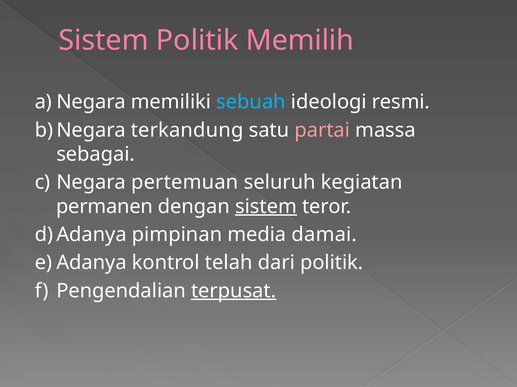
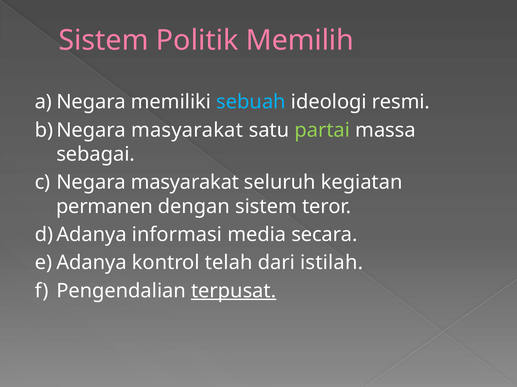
terkandung at (187, 130): terkandung -> masyarakat
partai colour: pink -> light green
Negara pertemuan: pertemuan -> masyarakat
sistem at (266, 207) underline: present -> none
pimpinan: pimpinan -> informasi
damai: damai -> secara
dari politik: politik -> istilah
